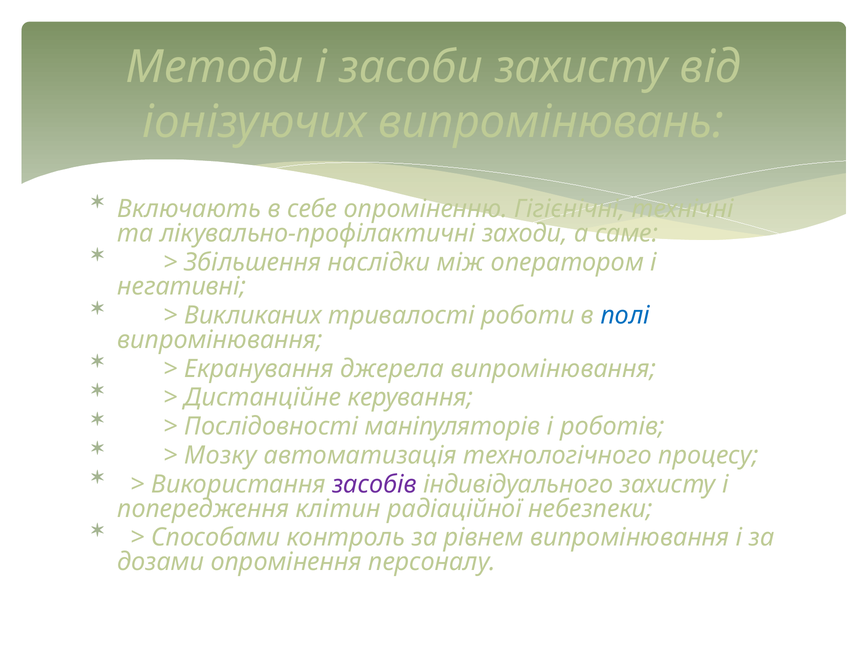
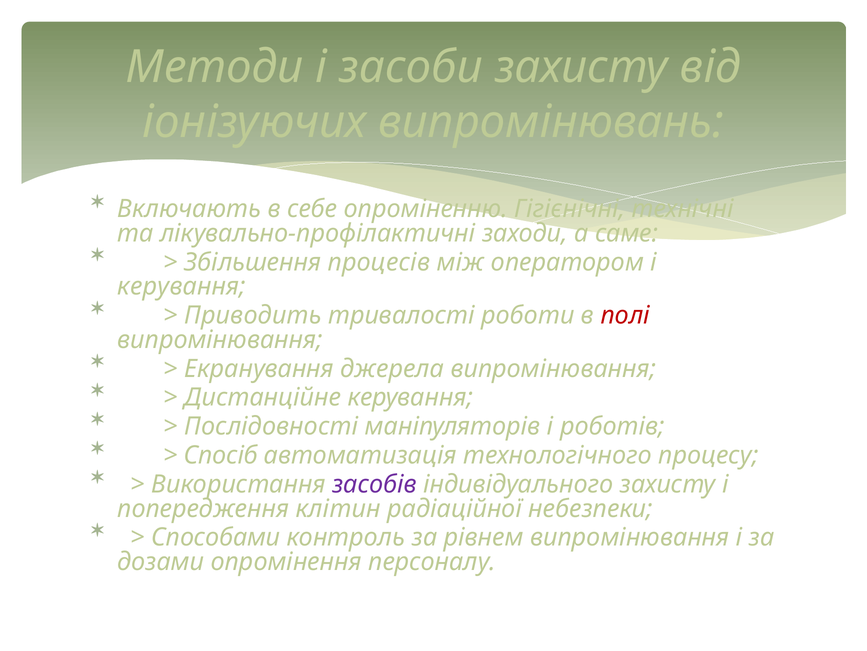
наслідки: наслідки -> процесів
негативні at (182, 286): негативні -> керування
Викликаних: Викликаних -> Приводить
полі colour: blue -> red
Мозку: Мозку -> Спосіб
